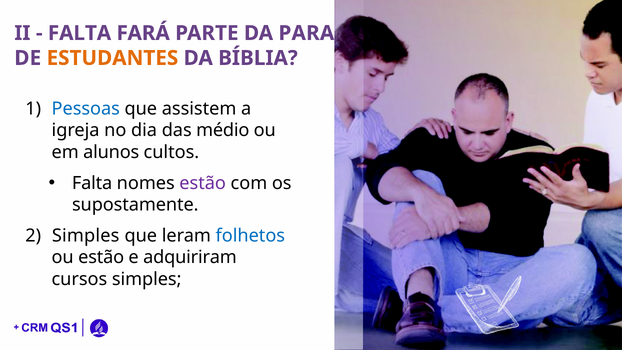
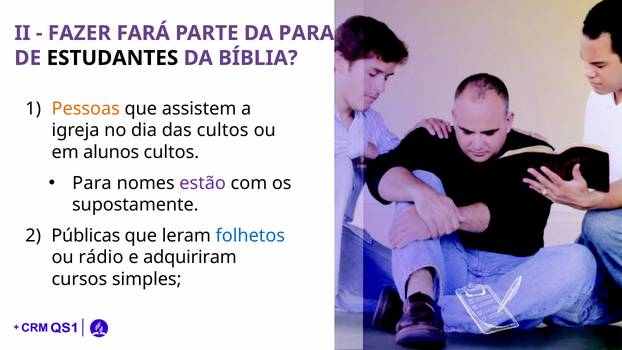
FALTA at (80, 33): FALTA -> FAZER
ESTUDANTES colour: orange -> black
Pessoas colour: blue -> orange
das médio: médio -> cultos
Falta at (92, 183): Falta -> Para
Simples at (86, 236): Simples -> Públicas
ou estão: estão -> rádio
